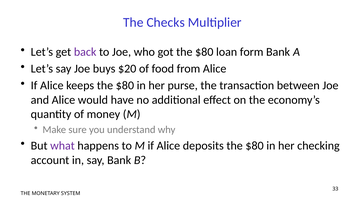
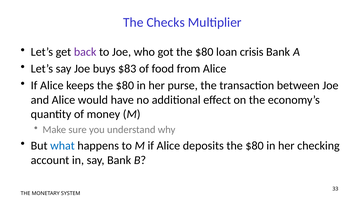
form: form -> crisis
$20: $20 -> $83
what colour: purple -> blue
